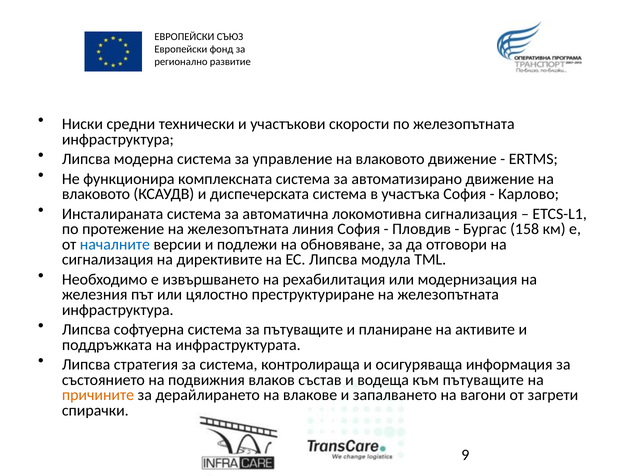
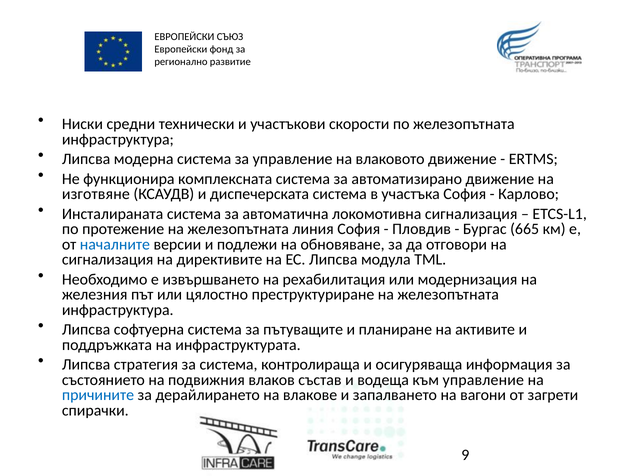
влаковото at (96, 194): влаковото -> изготвяне
158: 158 -> 665
към пътуващите: пътуващите -> управление
причините colour: orange -> blue
